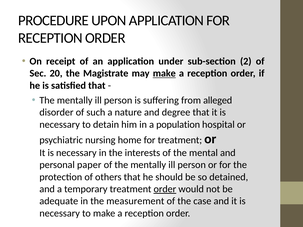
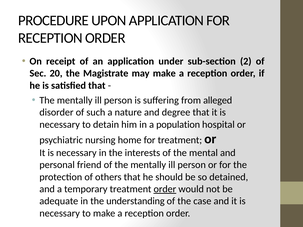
make at (164, 73) underline: present -> none
paper: paper -> friend
measurement: measurement -> understanding
